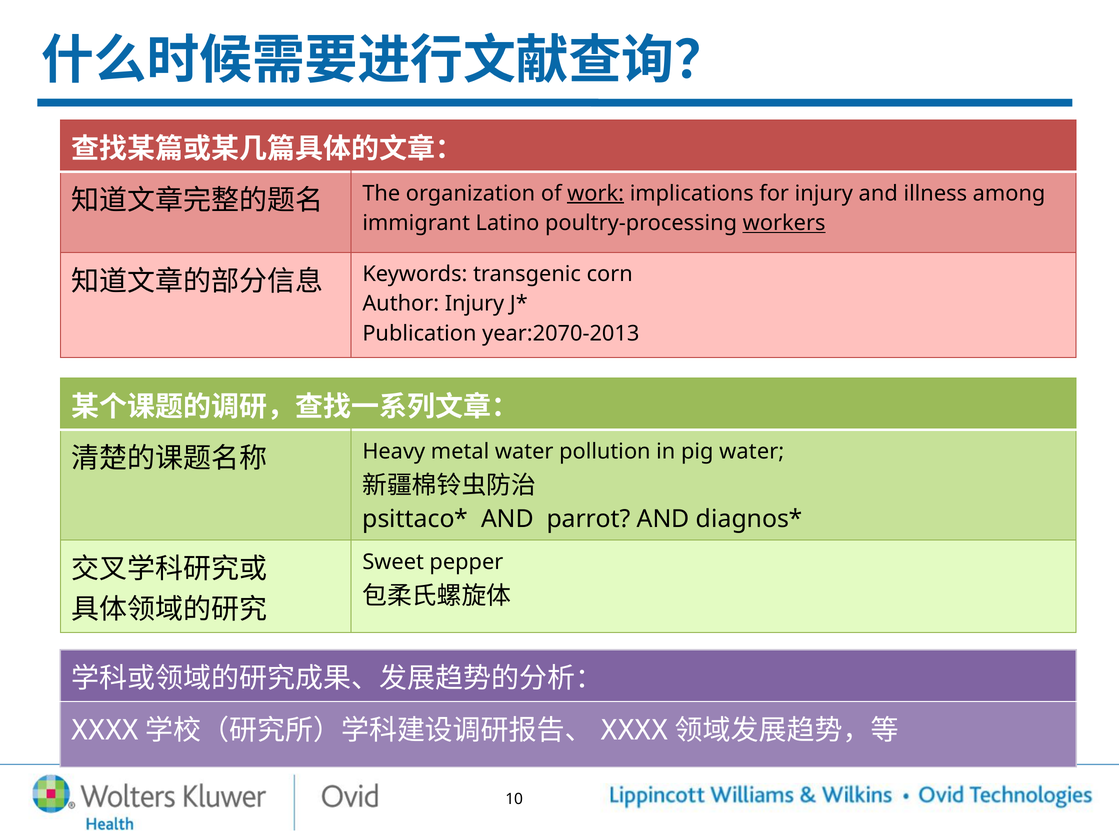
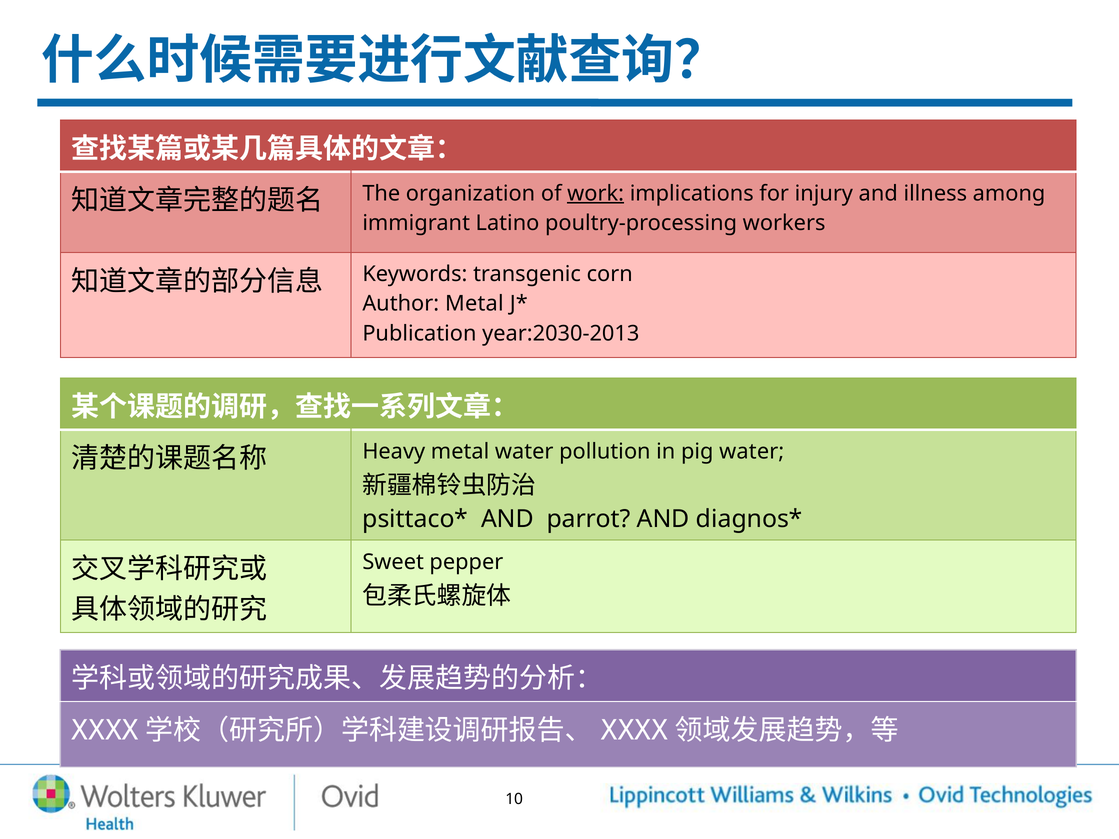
workers underline: present -> none
Author Injury: Injury -> Metal
year:2070-2013: year:2070-2013 -> year:2030-2013
